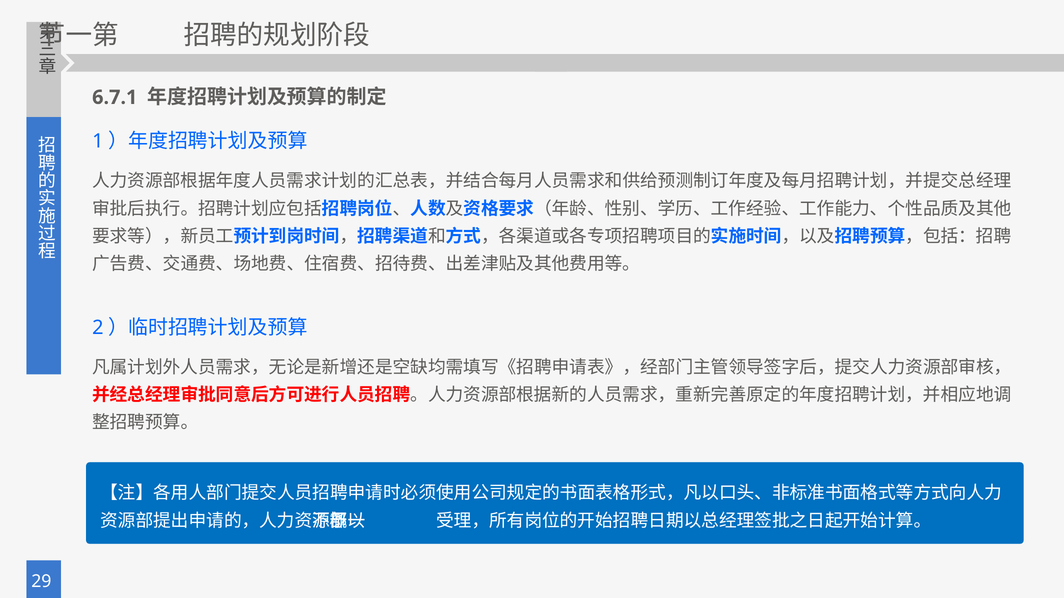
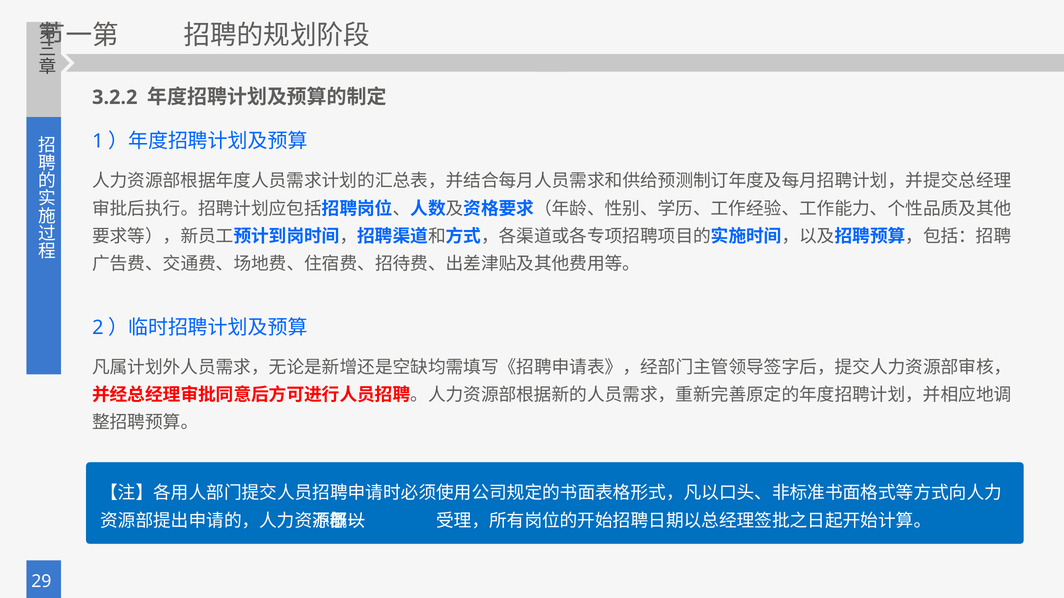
6.7.1: 6.7.1 -> 3.2.2
